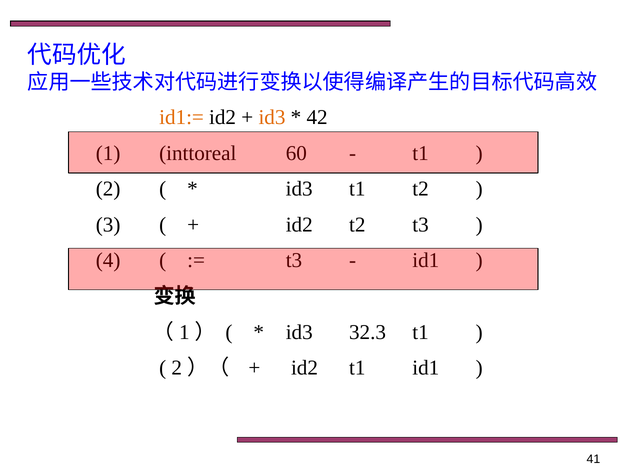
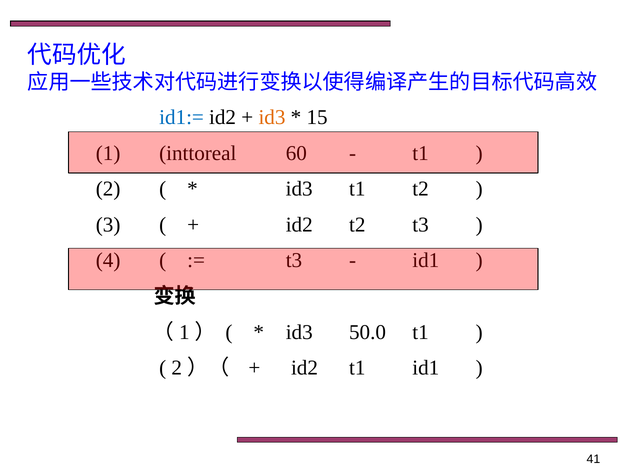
id1:= colour: orange -> blue
42: 42 -> 15
32.3: 32.3 -> 50.0
